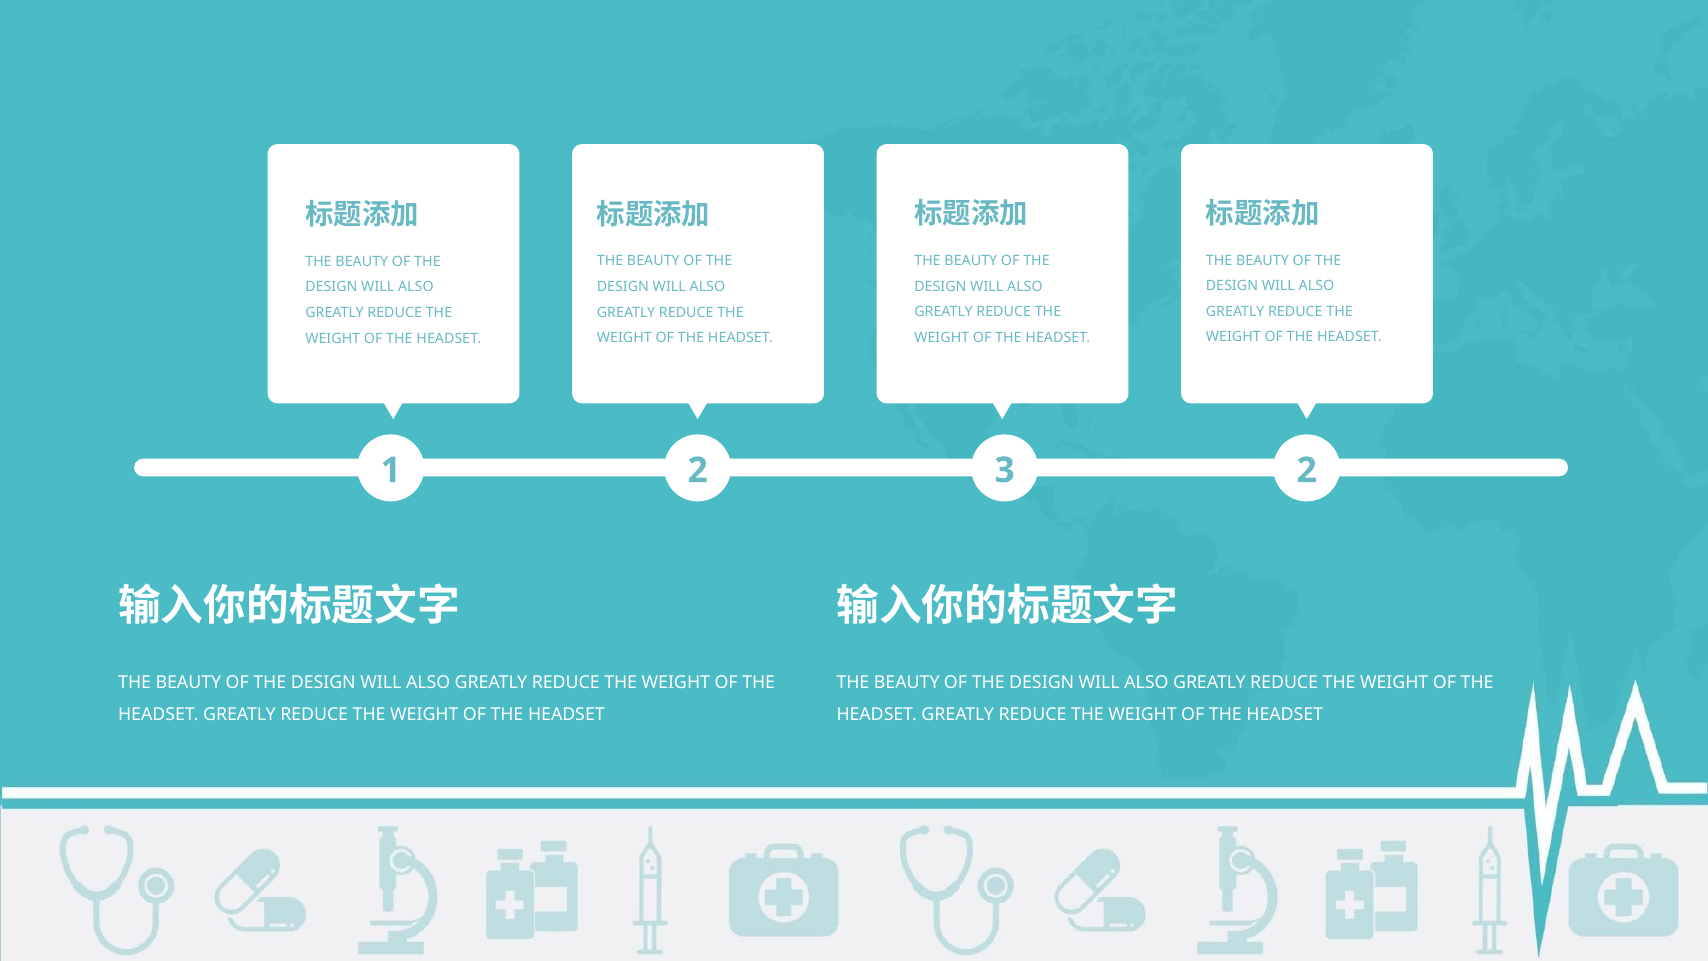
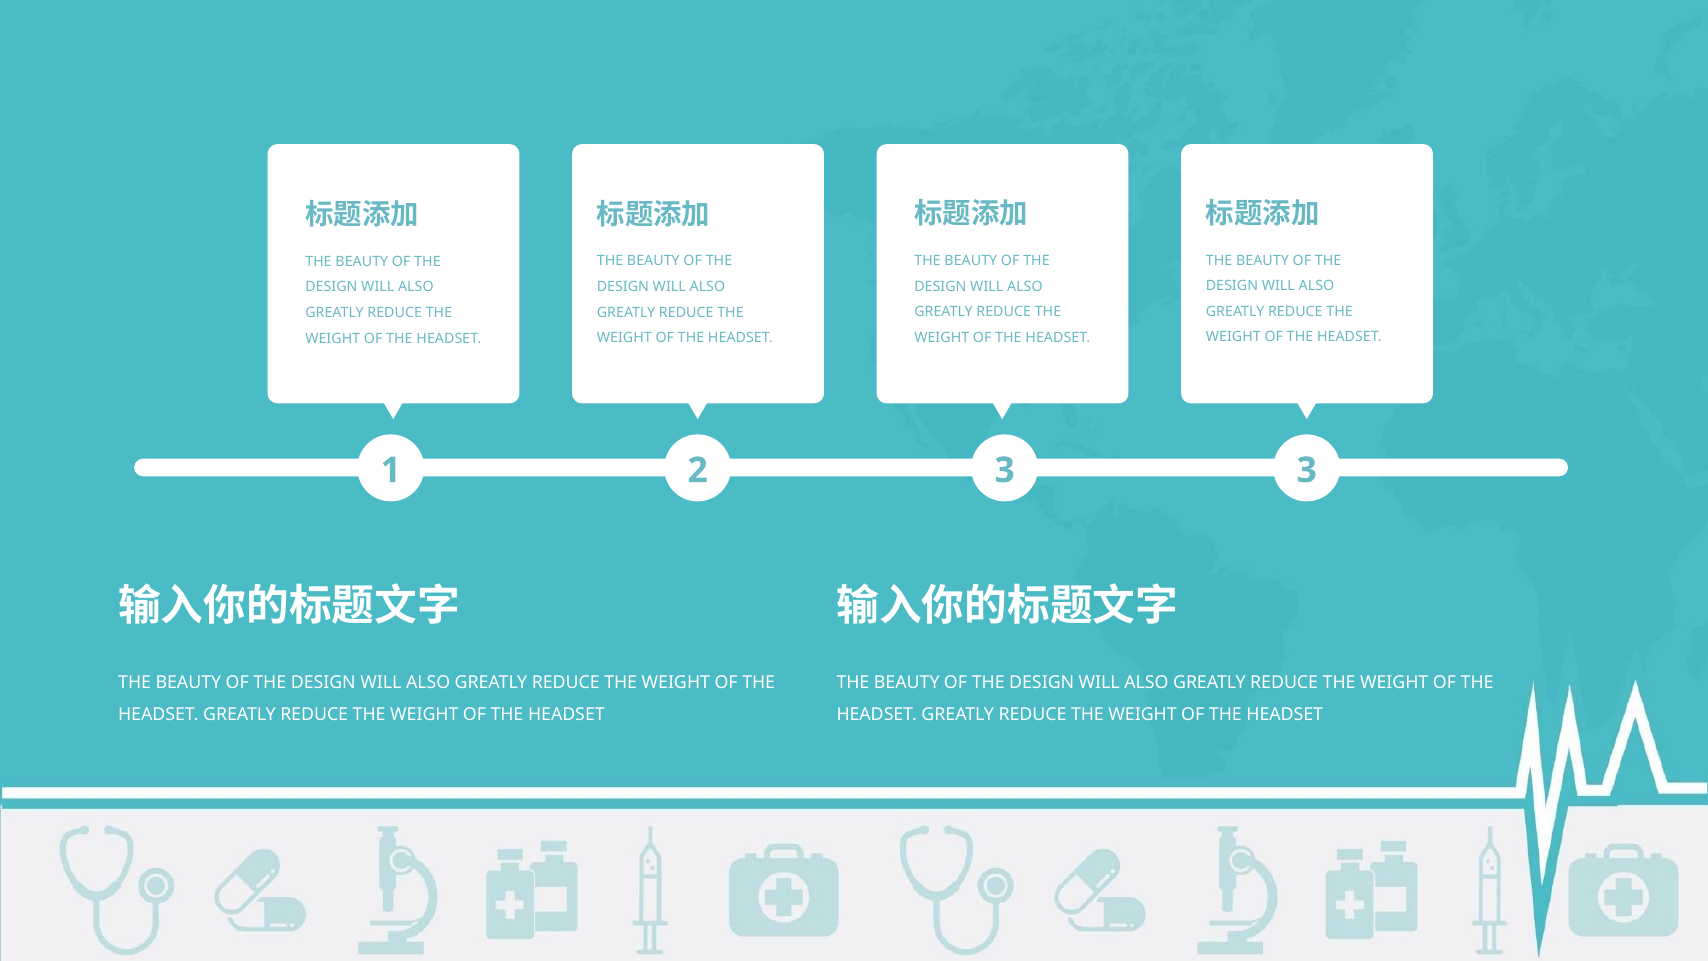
1 2: 2 -> 3
